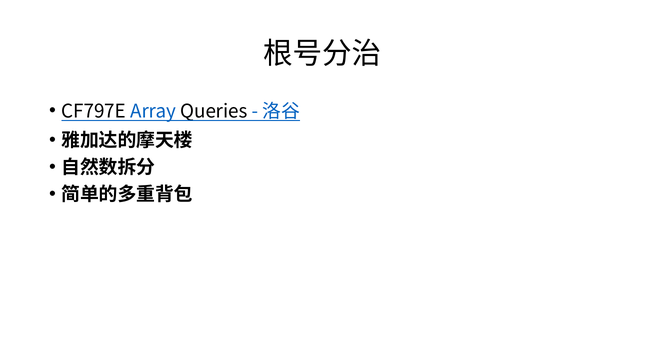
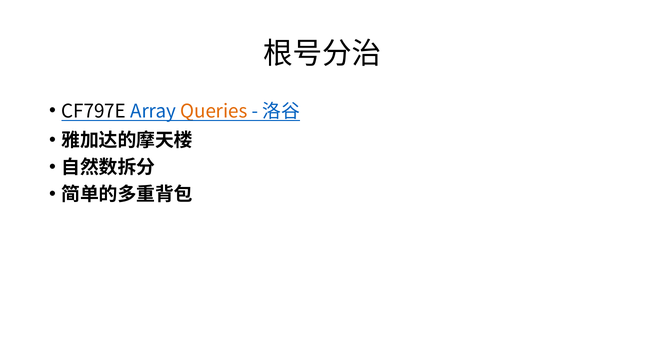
Queries colour: black -> orange
